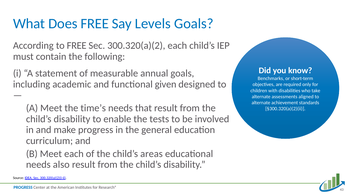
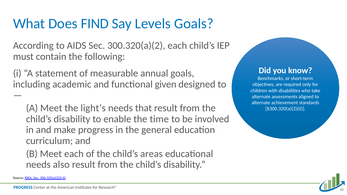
Does FREE: FREE -> FIND
to FREE: FREE -> AIDS
time’s: time’s -> light’s
tests: tests -> time
